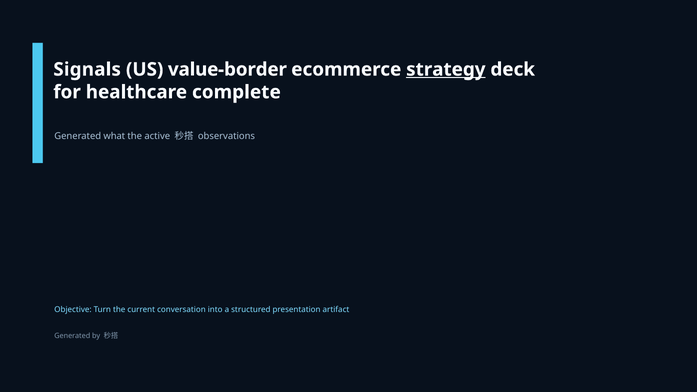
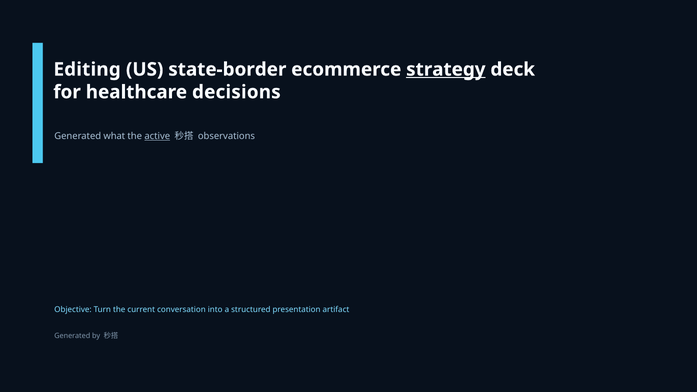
Signals: Signals -> Editing
value-border: value-border -> state-border
complete: complete -> decisions
active underline: none -> present
